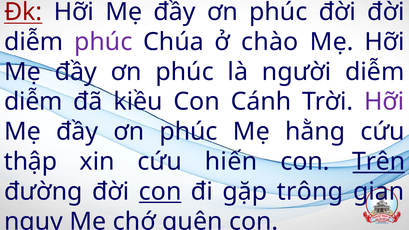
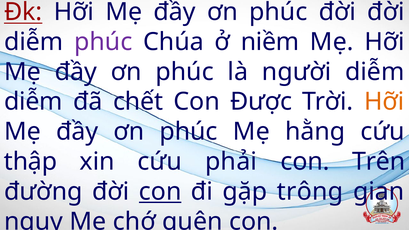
chào: chào -> niềm
kiều: kiều -> chết
Cánh: Cánh -> Được
Hỡi at (384, 102) colour: purple -> orange
hiến: hiến -> phải
Trên underline: present -> none
